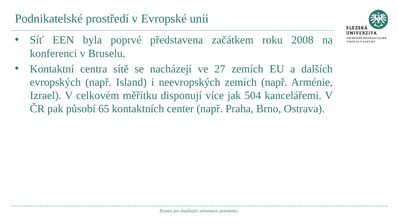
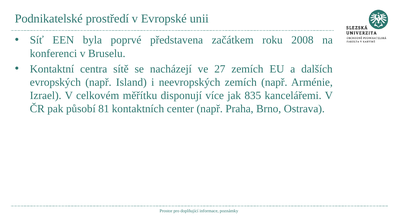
504: 504 -> 835
65: 65 -> 81
